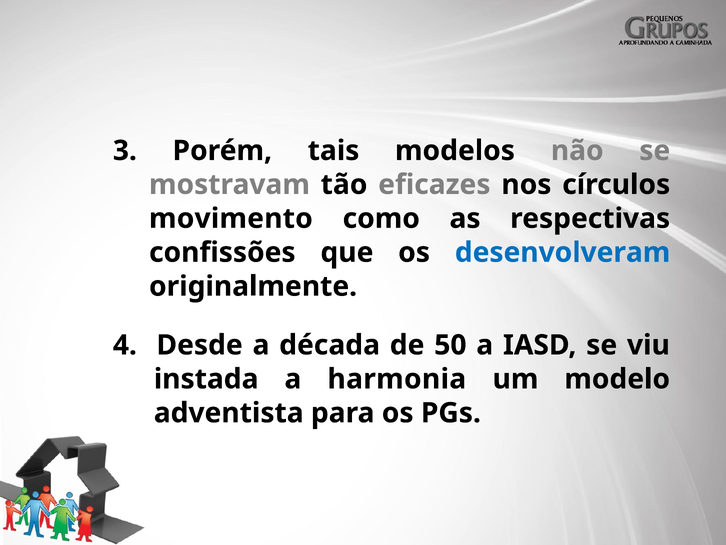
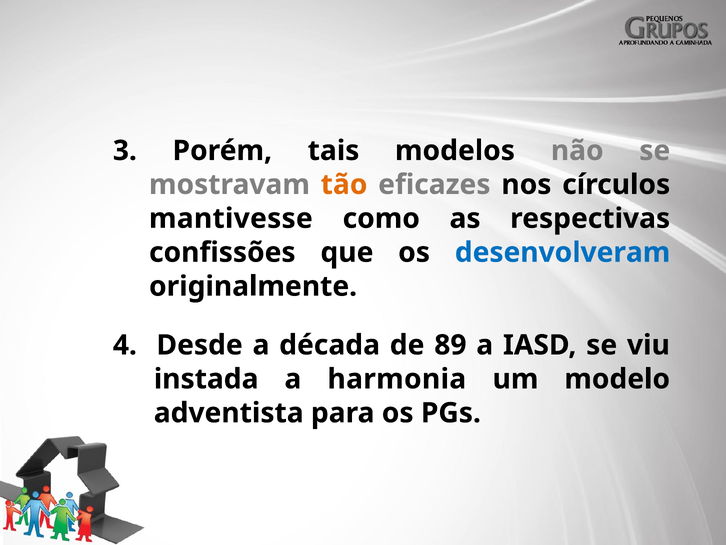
tão colour: black -> orange
movimento: movimento -> mantivesse
50: 50 -> 89
